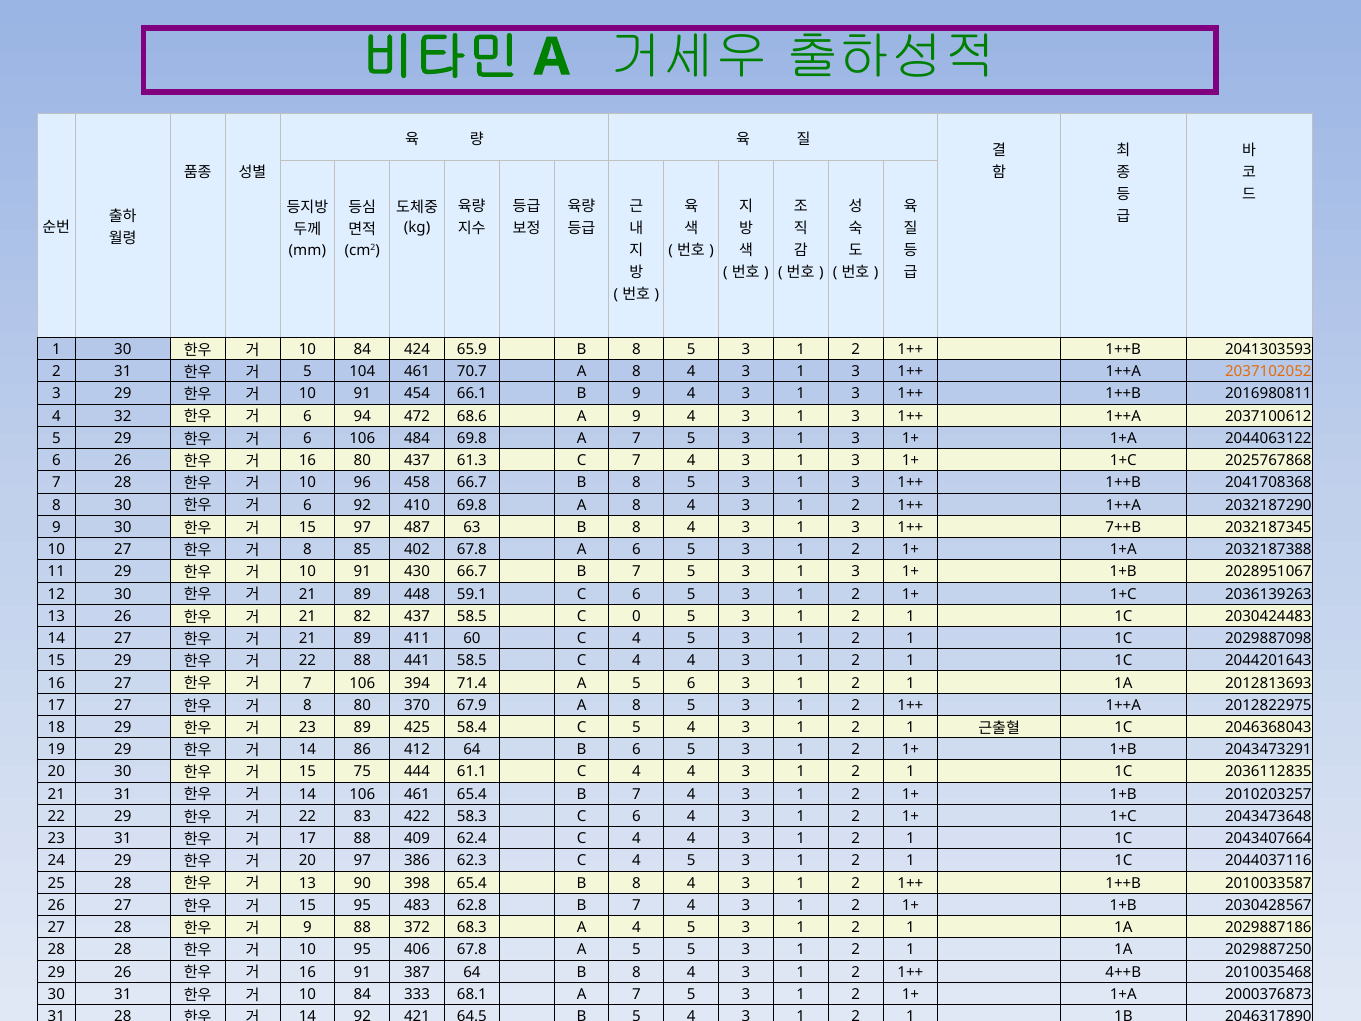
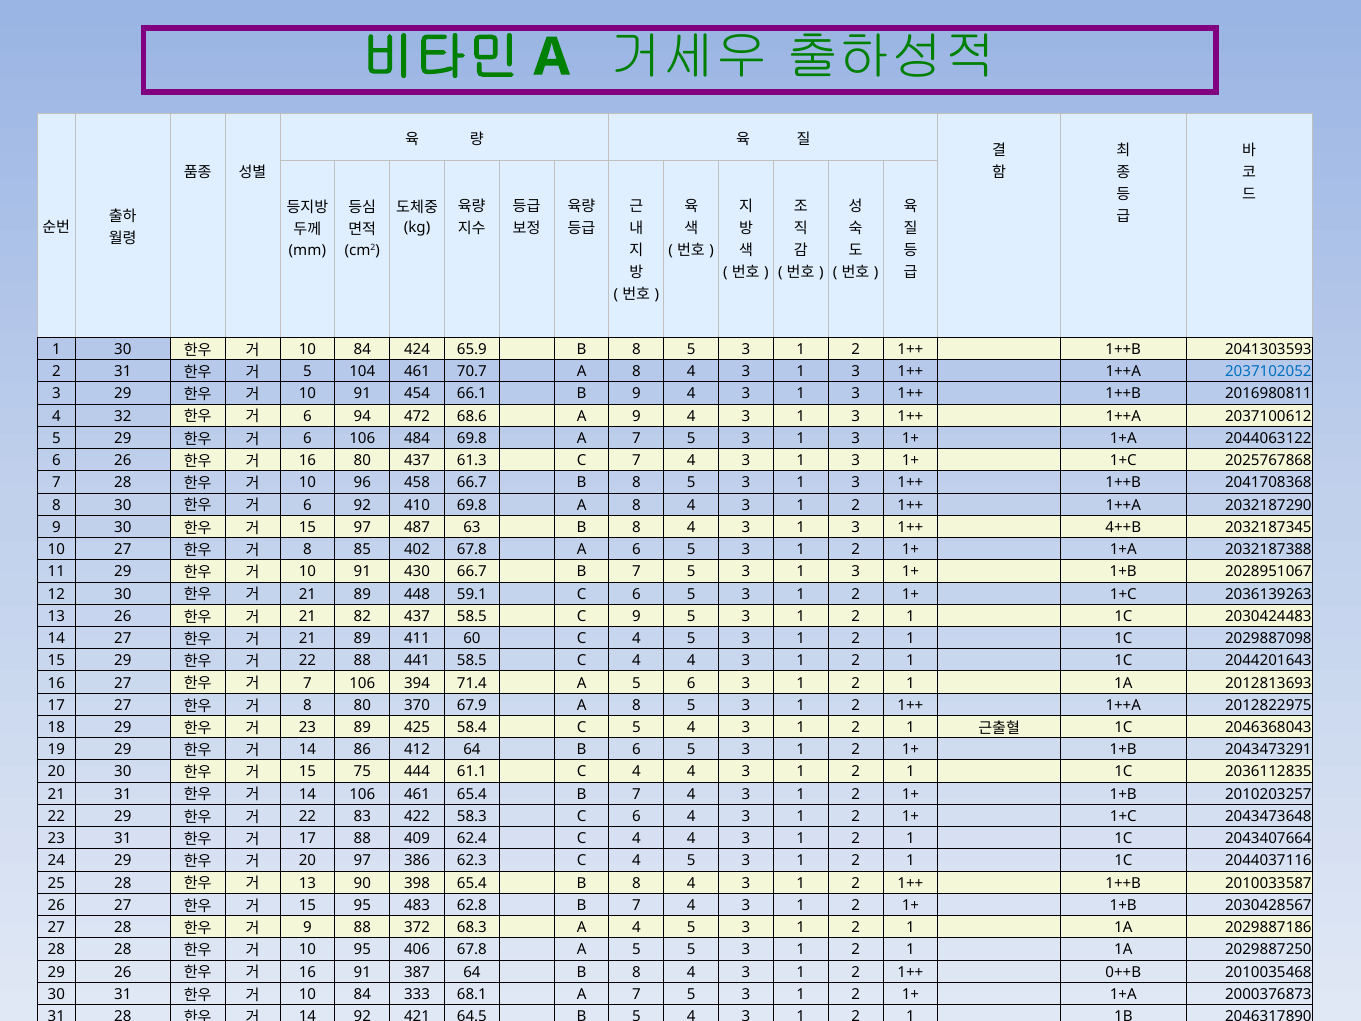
2037102052 colour: orange -> blue
7++B: 7++B -> 4++B
C 0: 0 -> 9
4++B: 4++B -> 0++B
